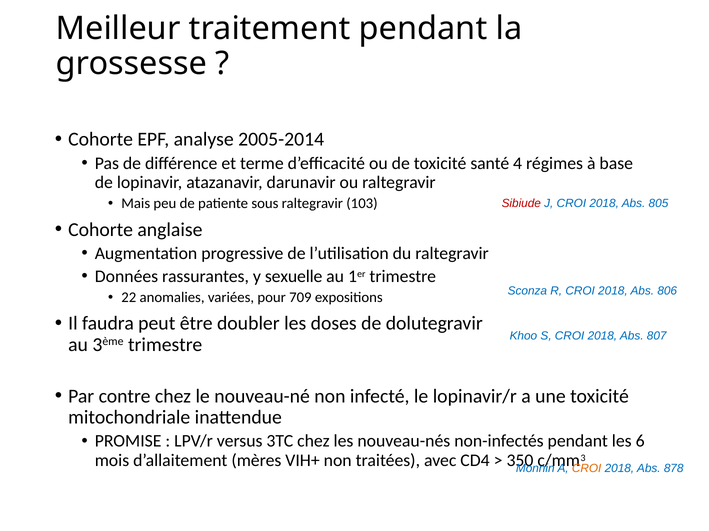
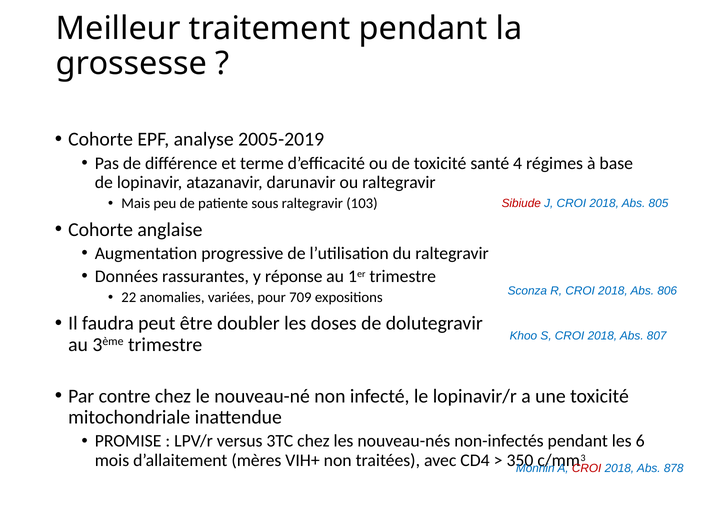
2005-2014: 2005-2014 -> 2005-2019
sexuelle: sexuelle -> réponse
CROI at (587, 469) colour: orange -> red
